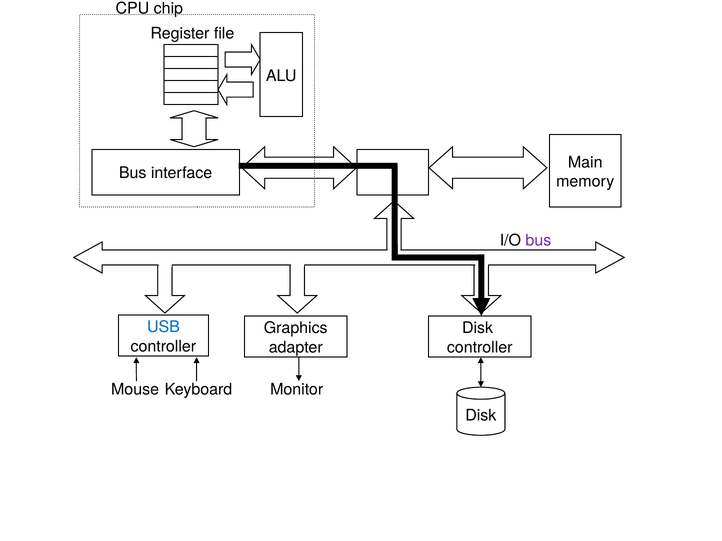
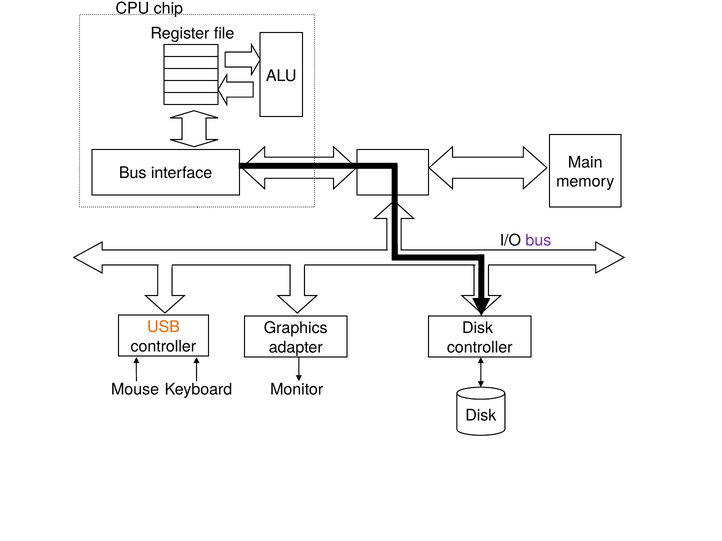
USB colour: blue -> orange
